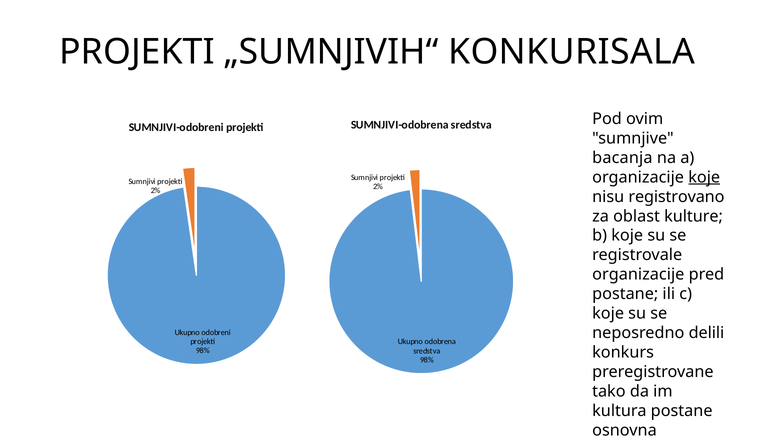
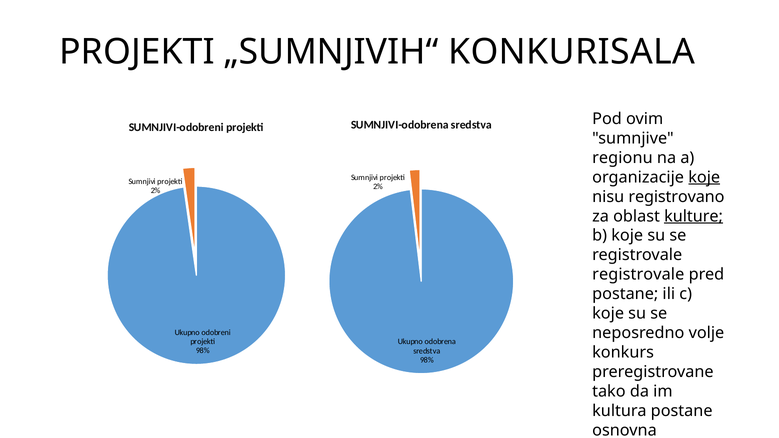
bacanja: bacanja -> regionu
kulture underline: none -> present
organizacije at (638, 275): organizacije -> registrovale
delili: delili -> volje
